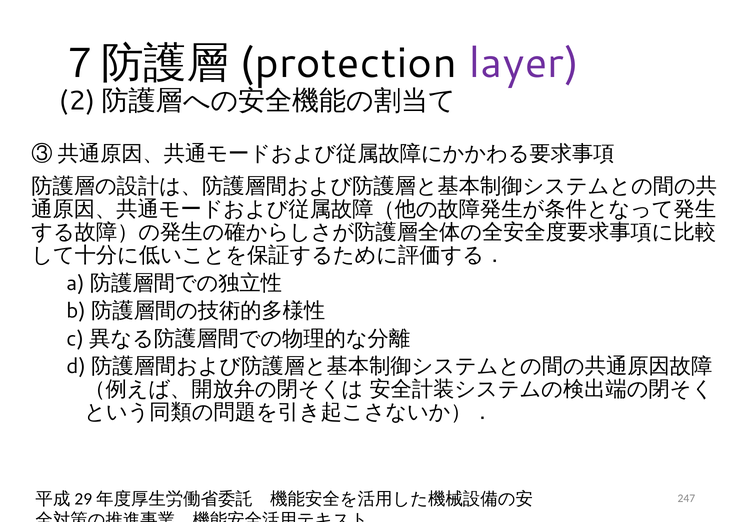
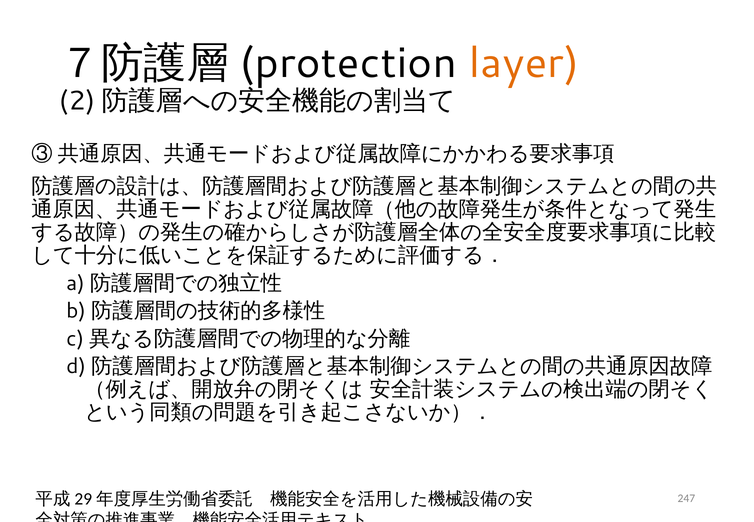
layer colour: purple -> orange
